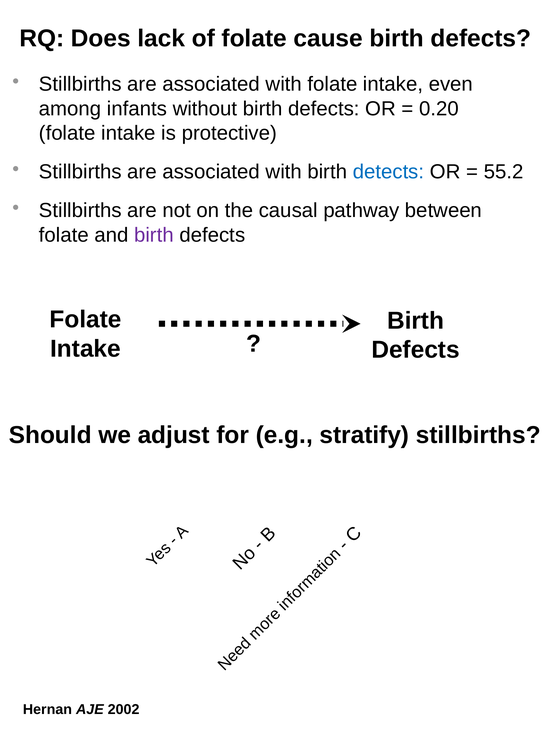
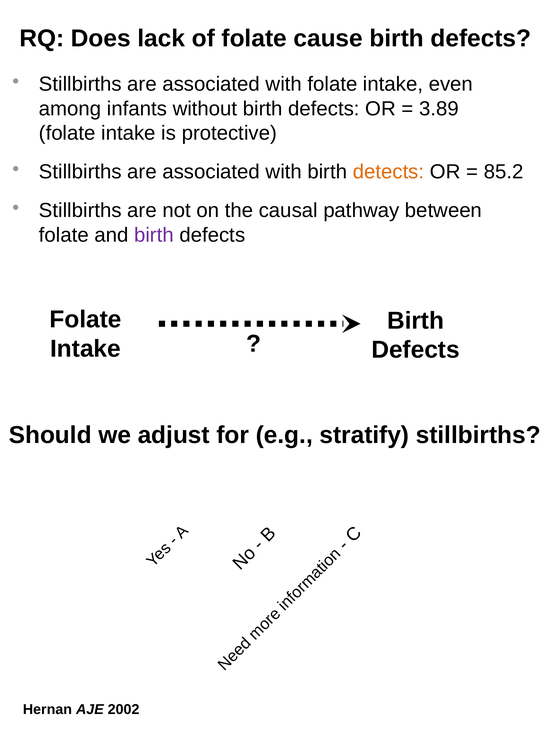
0.20: 0.20 -> 3.89
detects colour: blue -> orange
55.2: 55.2 -> 85.2
